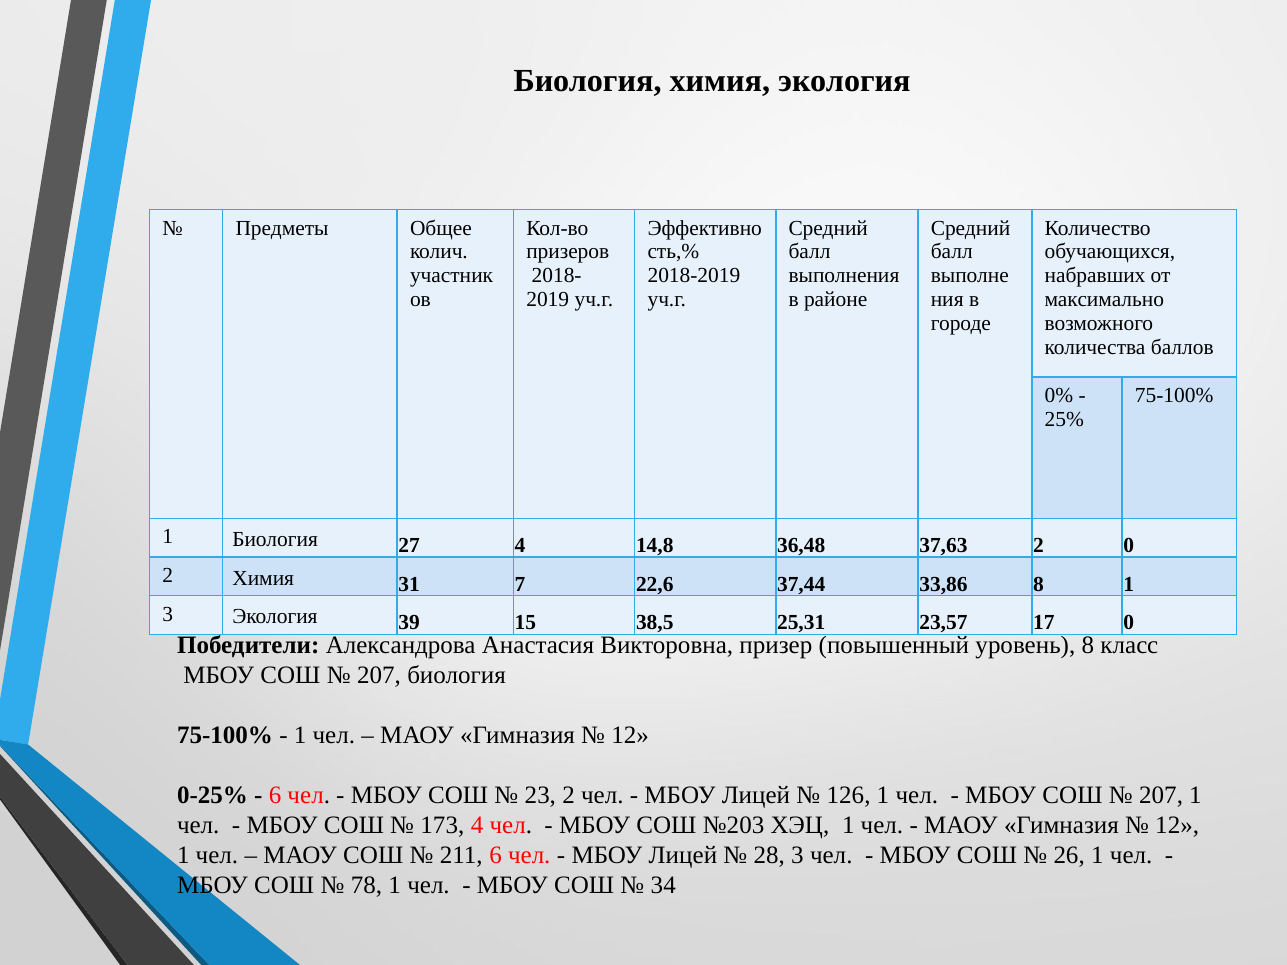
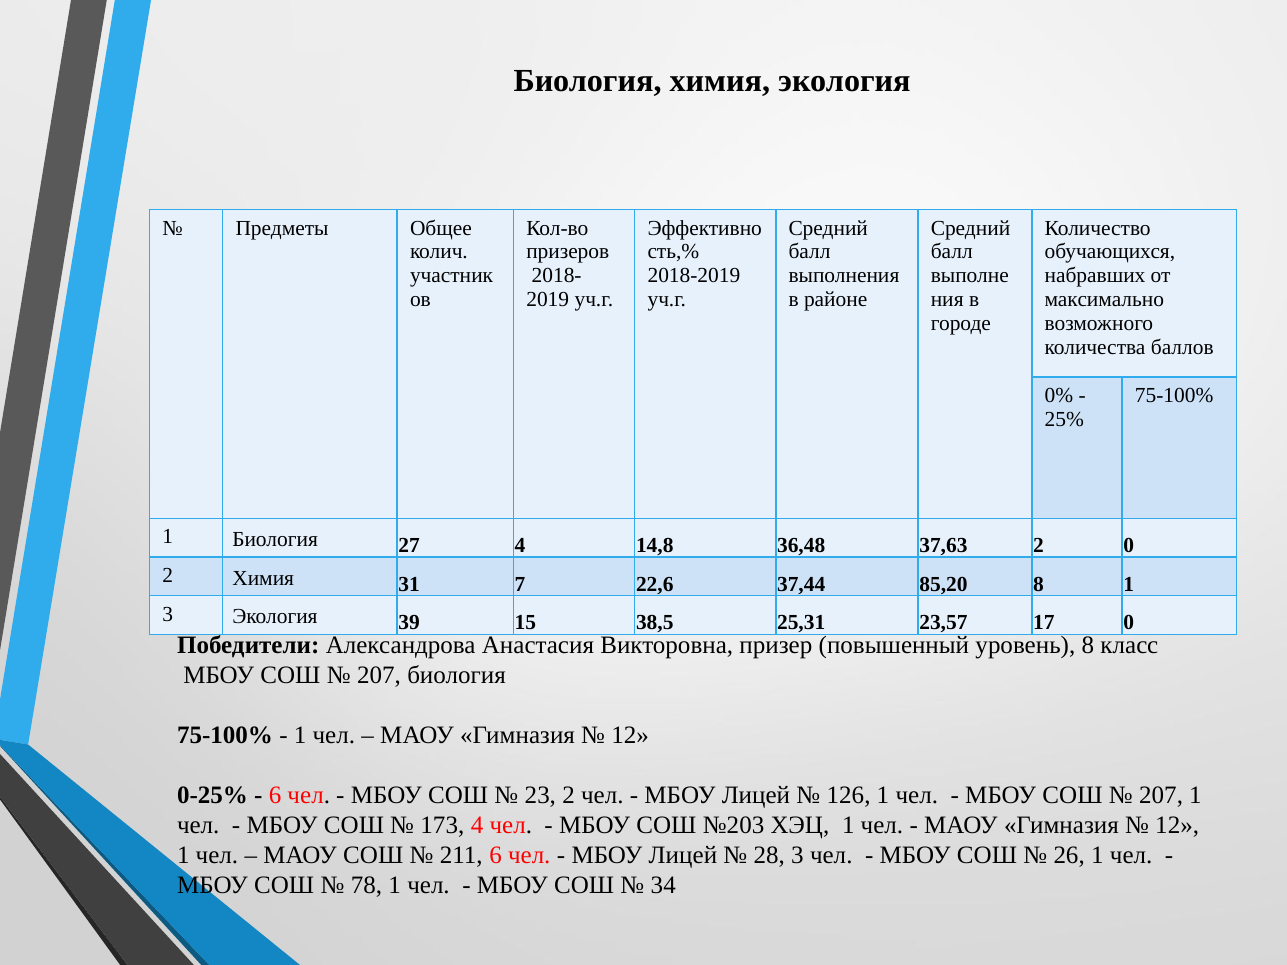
33,86: 33,86 -> 85,20
